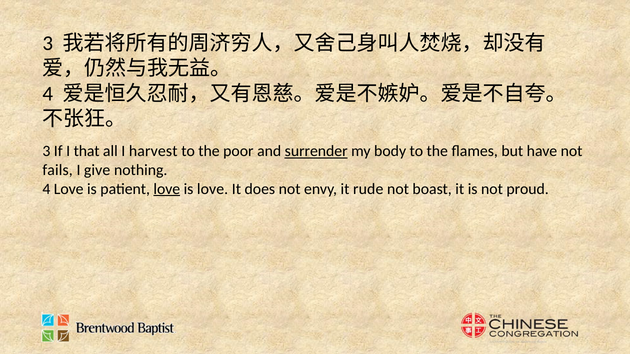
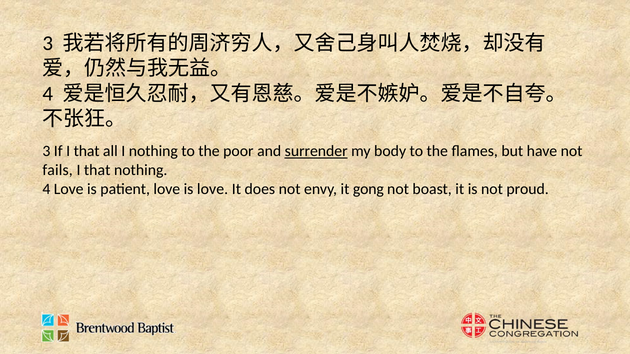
I harvest: harvest -> nothing
give at (97, 170): give -> that
love at (167, 189) underline: present -> none
rude: rude -> gong
